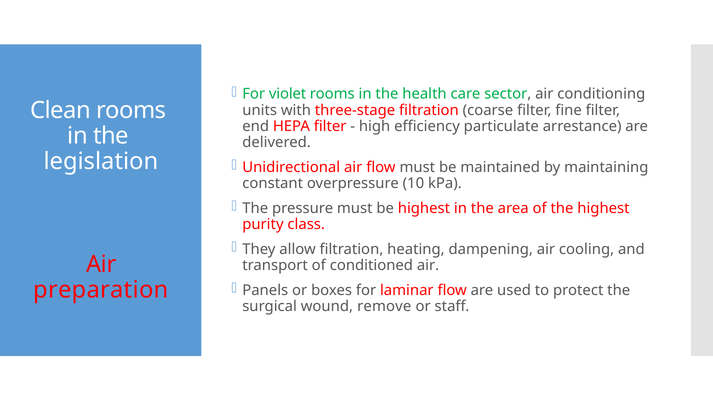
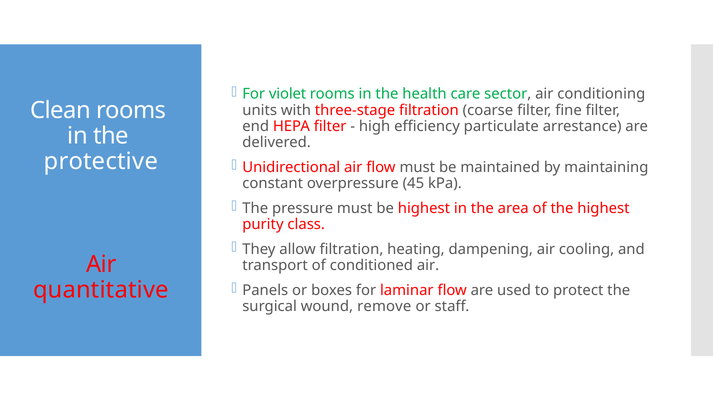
legislation: legislation -> protective
10: 10 -> 45
preparation: preparation -> quantitative
